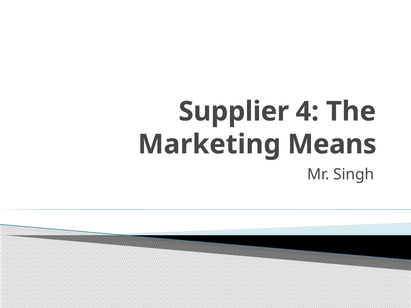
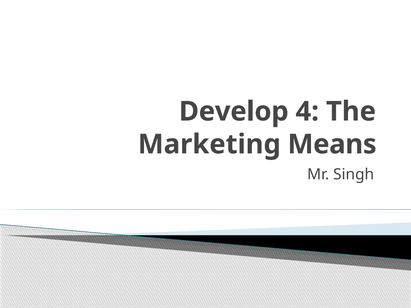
Supplier: Supplier -> Develop
